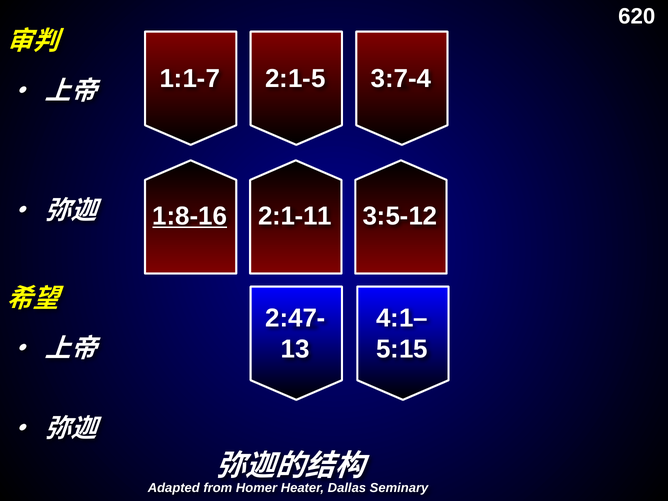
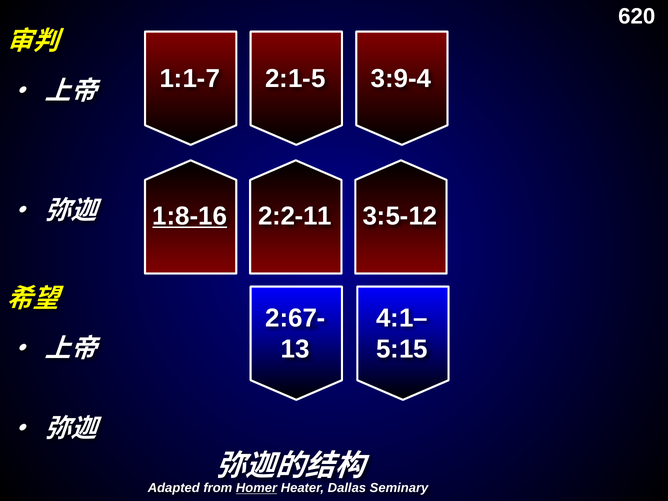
3:7-4: 3:7-4 -> 3:9-4
2:1-11: 2:1-11 -> 2:2-11
2:47-: 2:47- -> 2:67-
Homer underline: none -> present
